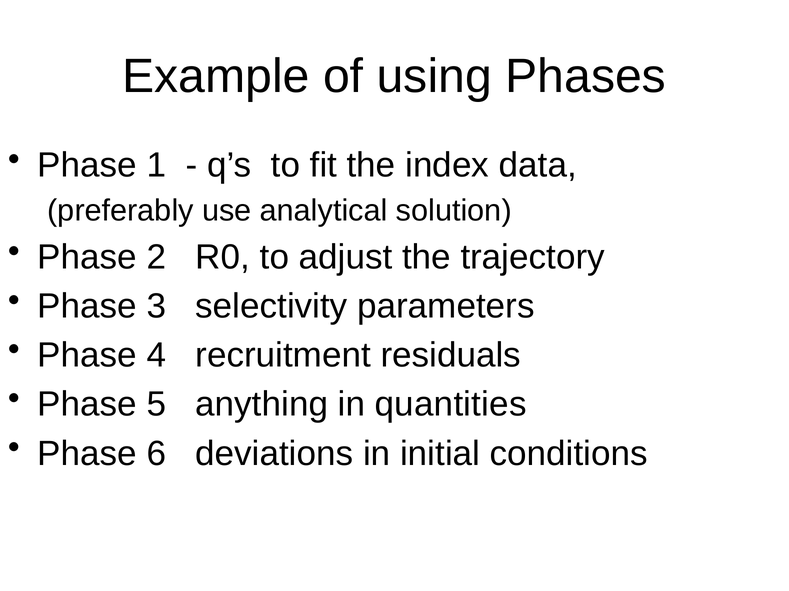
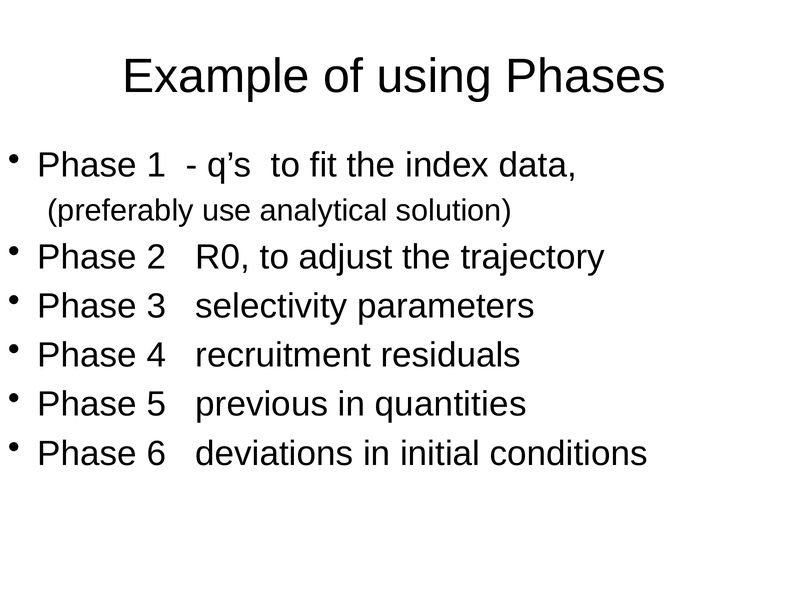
anything: anything -> previous
